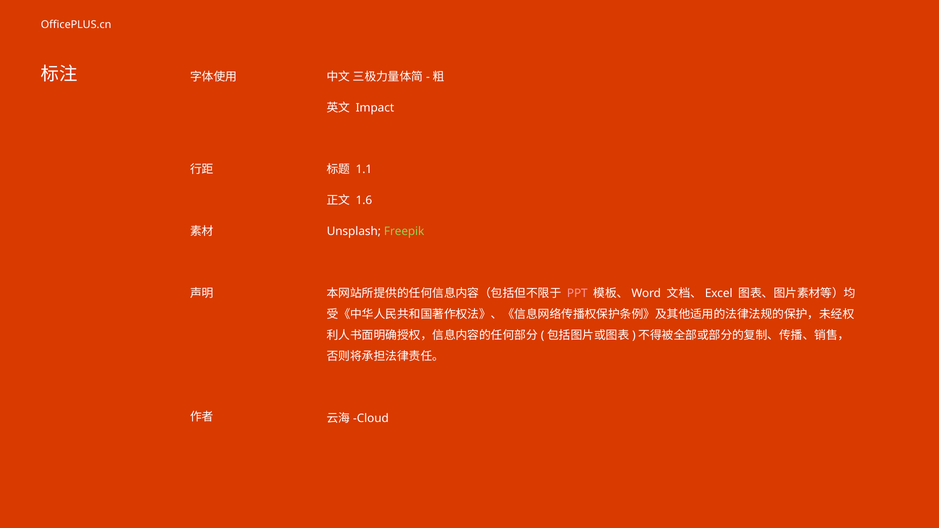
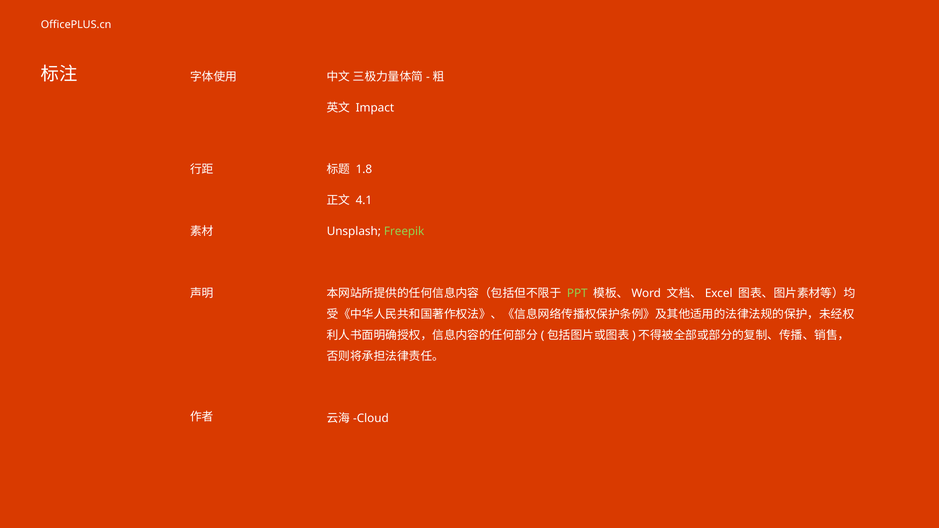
1.1: 1.1 -> 1.8
1.6: 1.6 -> 4.1
PPT colour: pink -> light green
